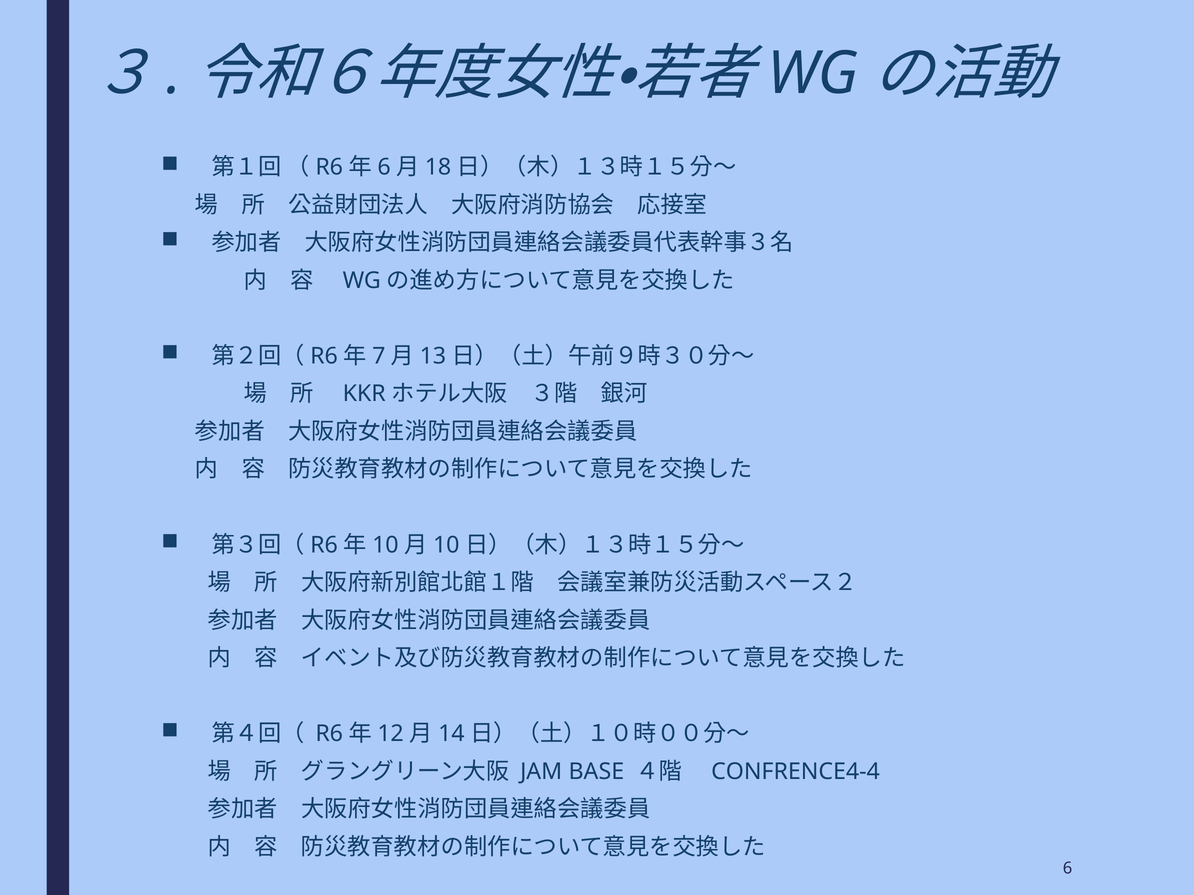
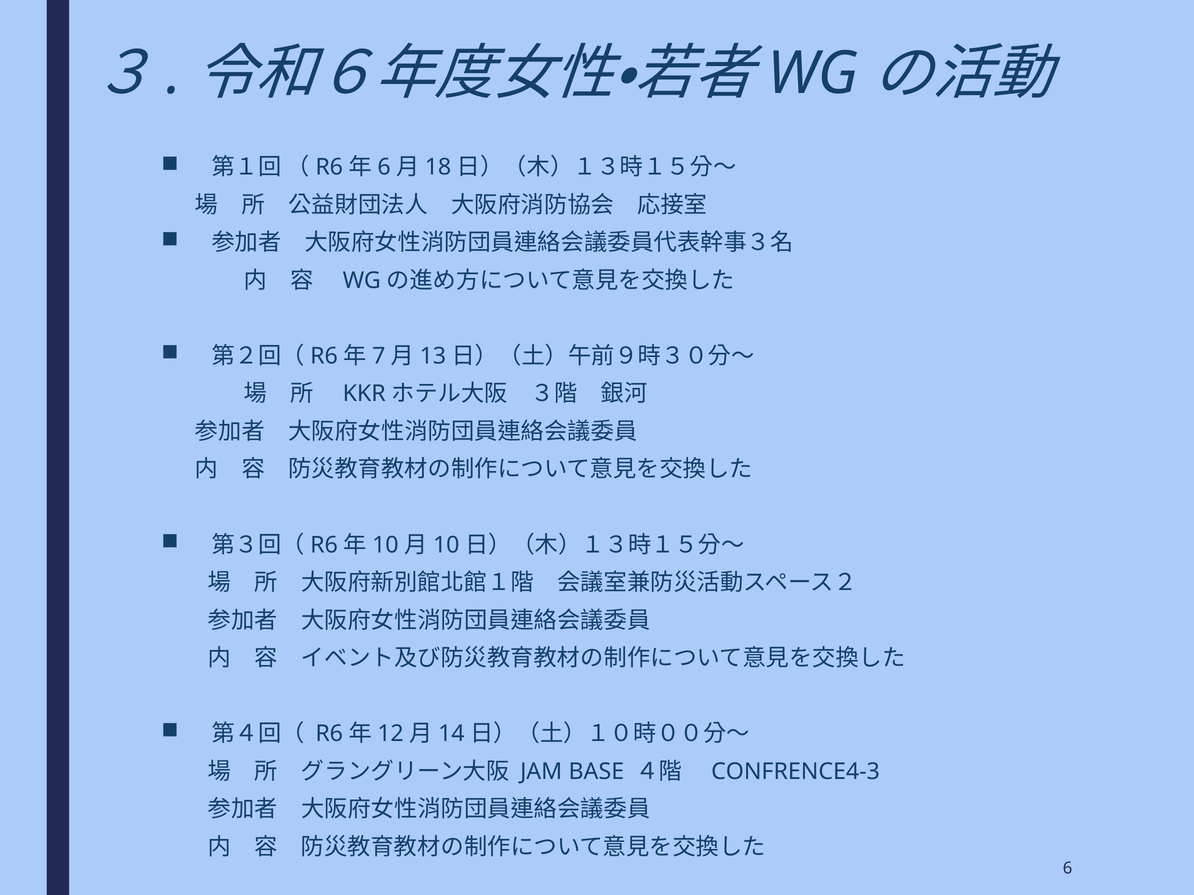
CONFRENCE4-4: CONFRENCE4-4 -> CONFRENCE4-3
